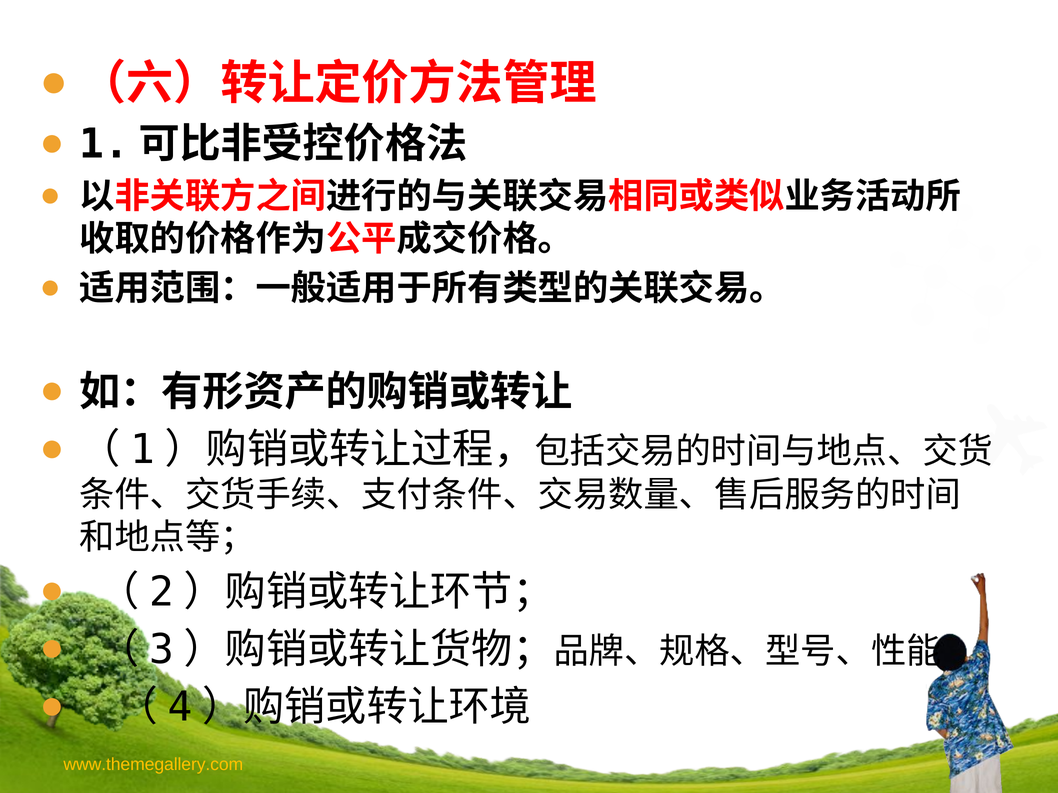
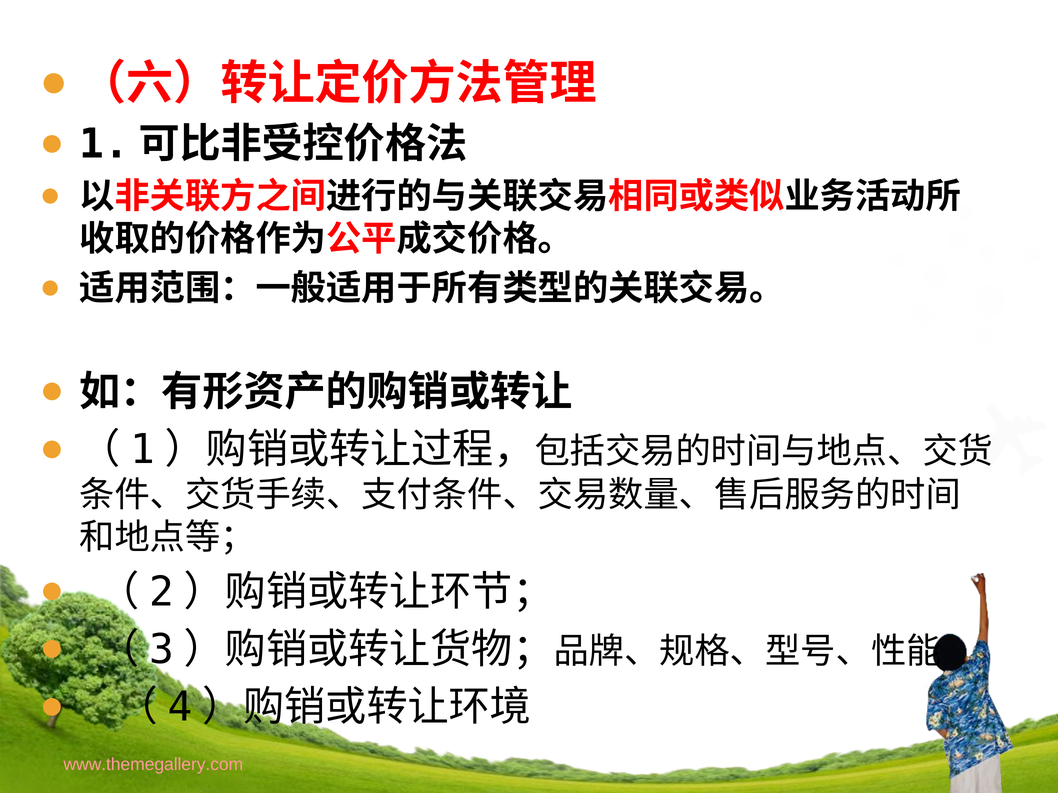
www.themegallery.com colour: yellow -> pink
